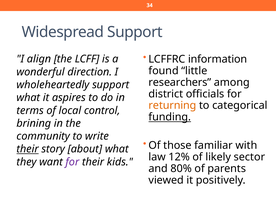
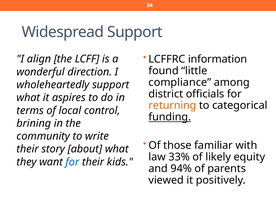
researchers: researchers -> compliance
their at (28, 149) underline: present -> none
12%: 12% -> 33%
sector: sector -> equity
for at (72, 162) colour: purple -> blue
80%: 80% -> 94%
